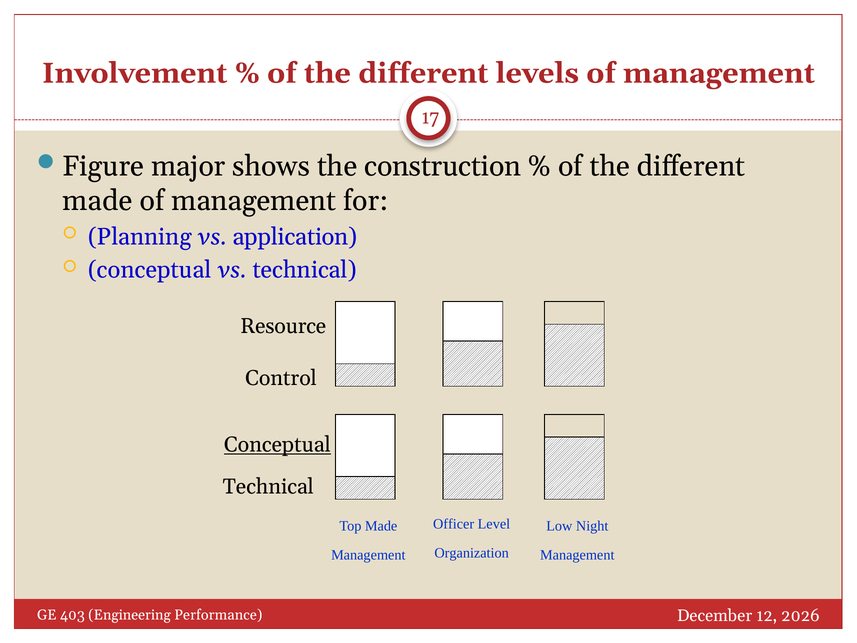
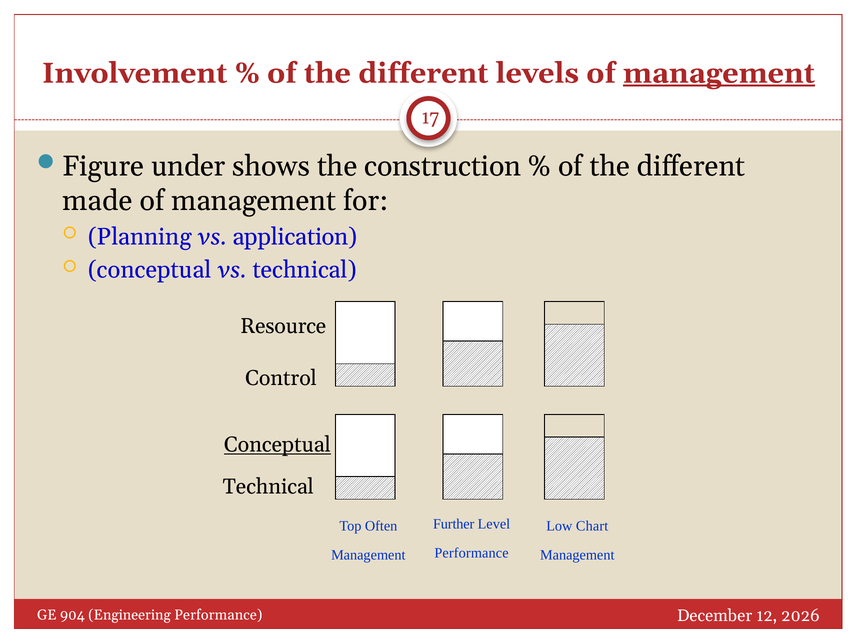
management at (719, 73) underline: none -> present
major: major -> under
Officer: Officer -> Further
Top Made: Made -> Often
Night: Night -> Chart
Organization at (472, 553): Organization -> Performance
403: 403 -> 904
